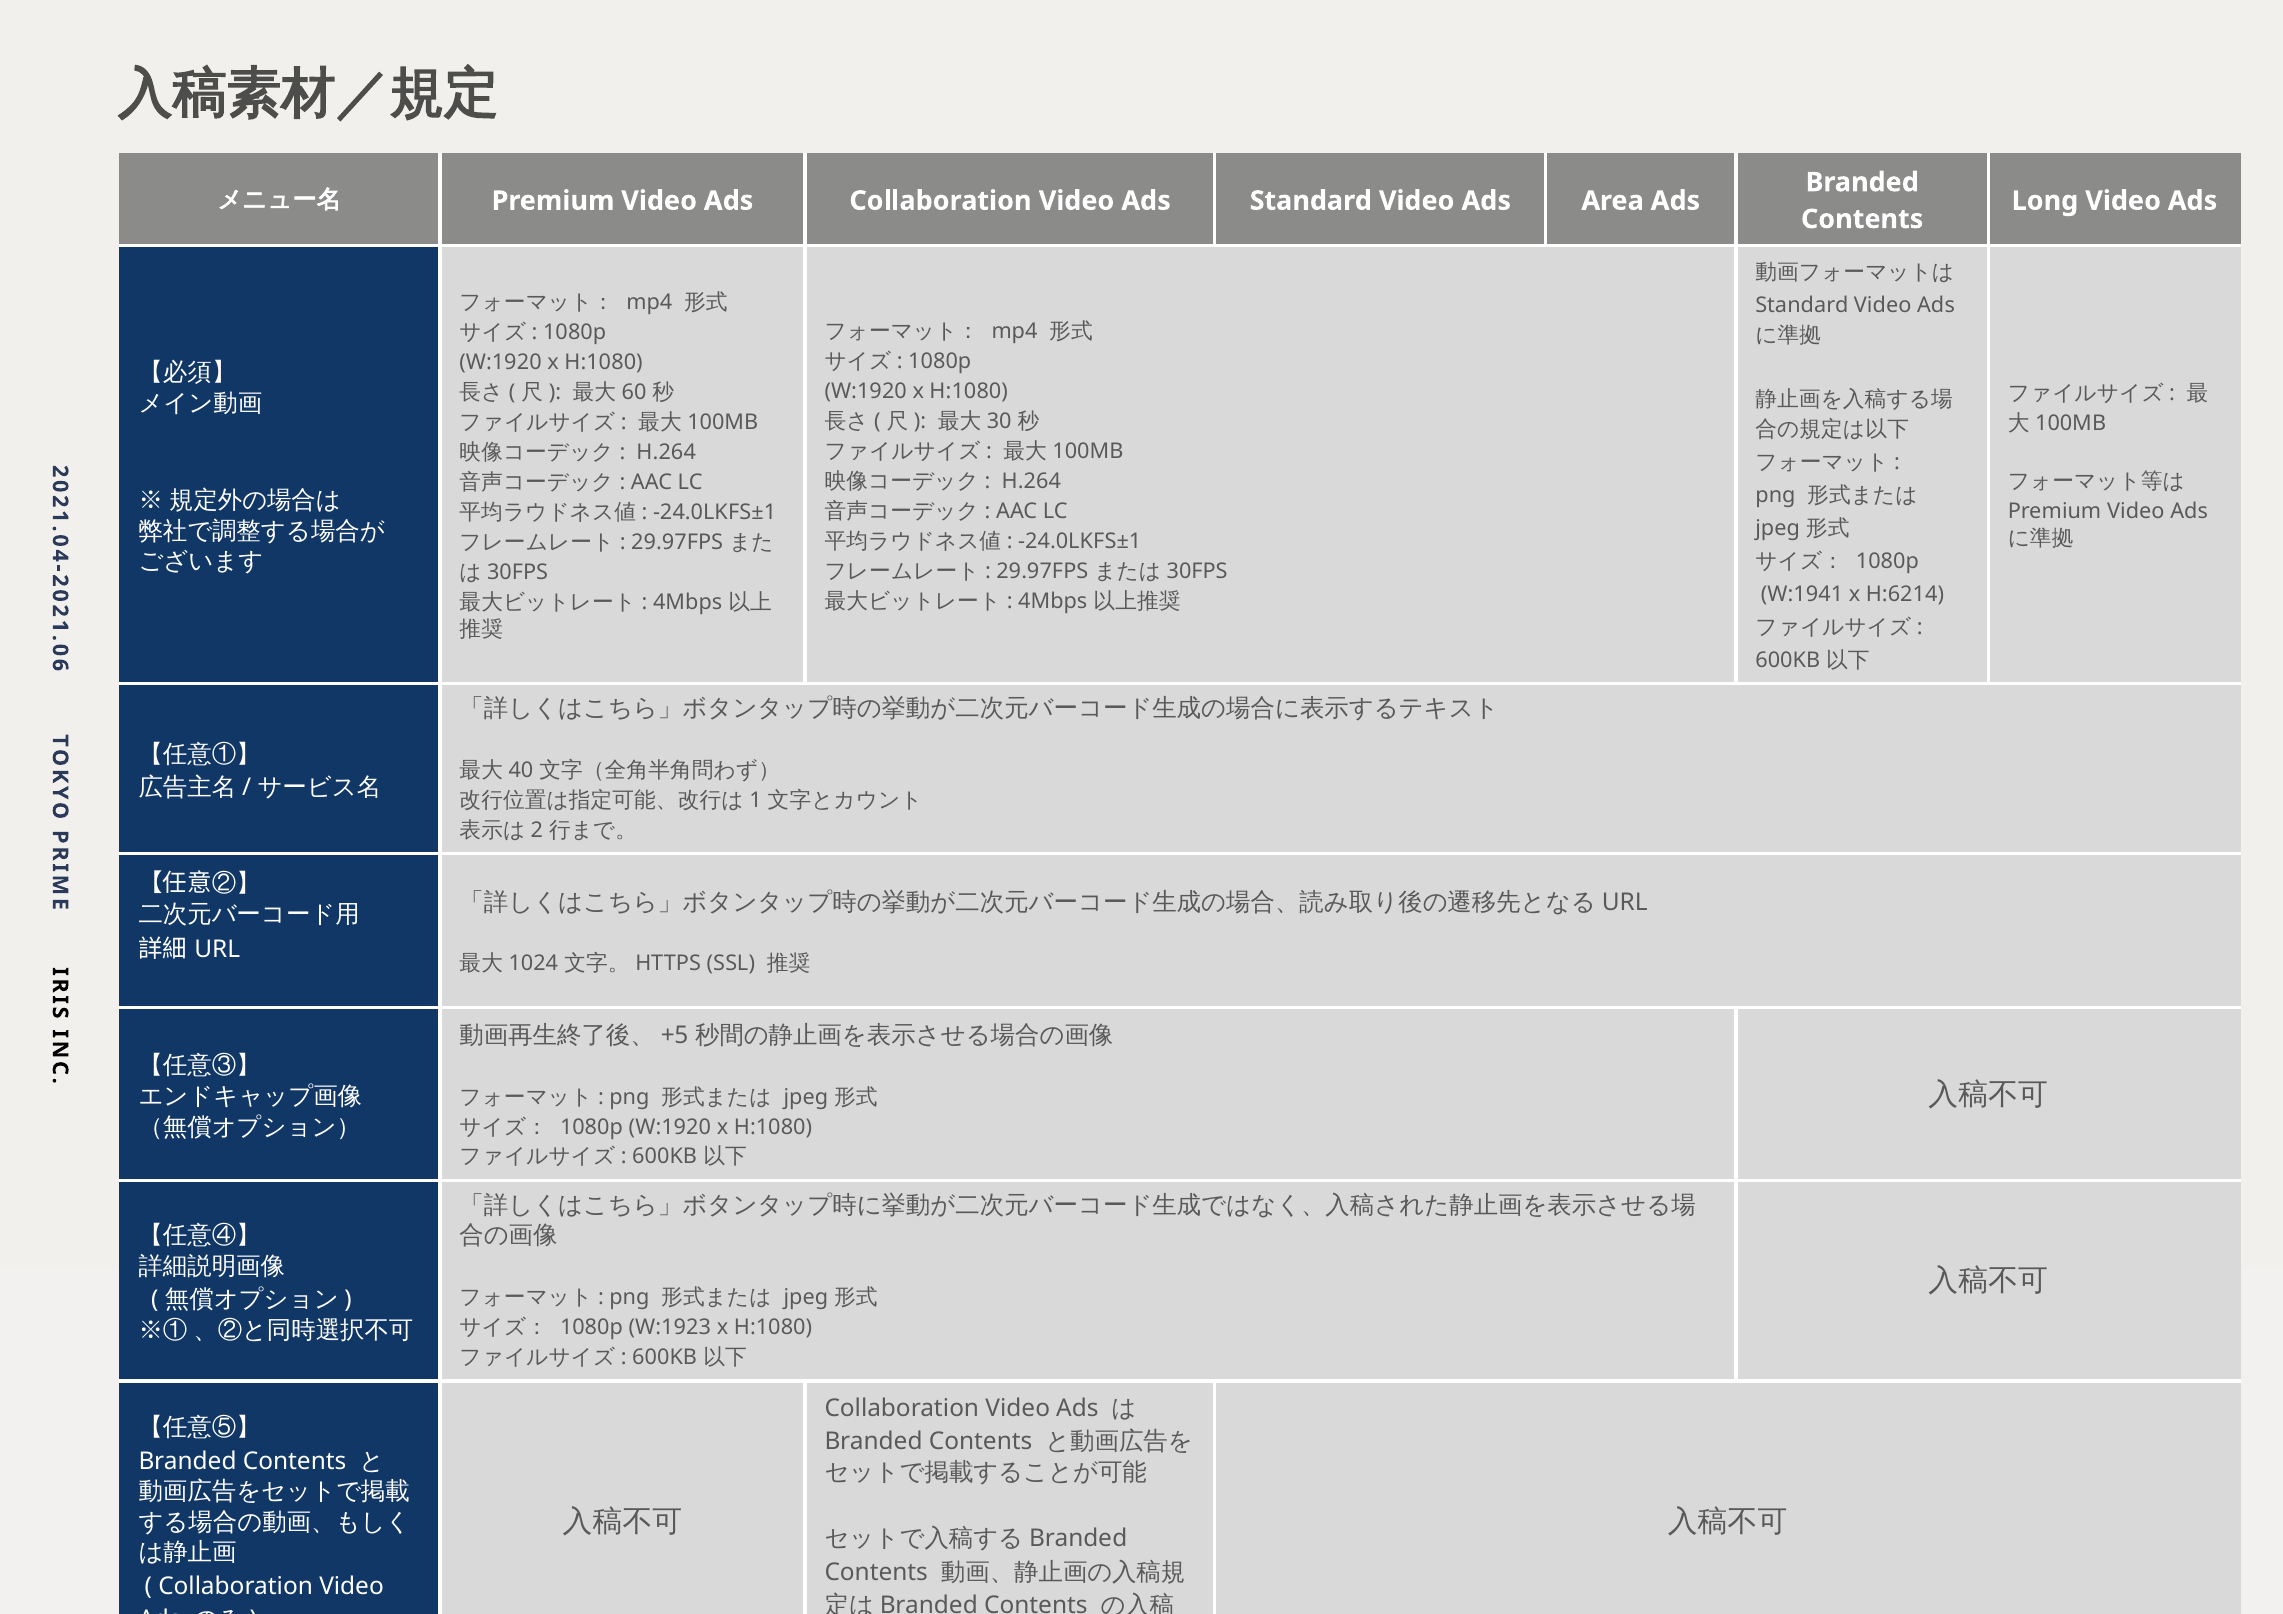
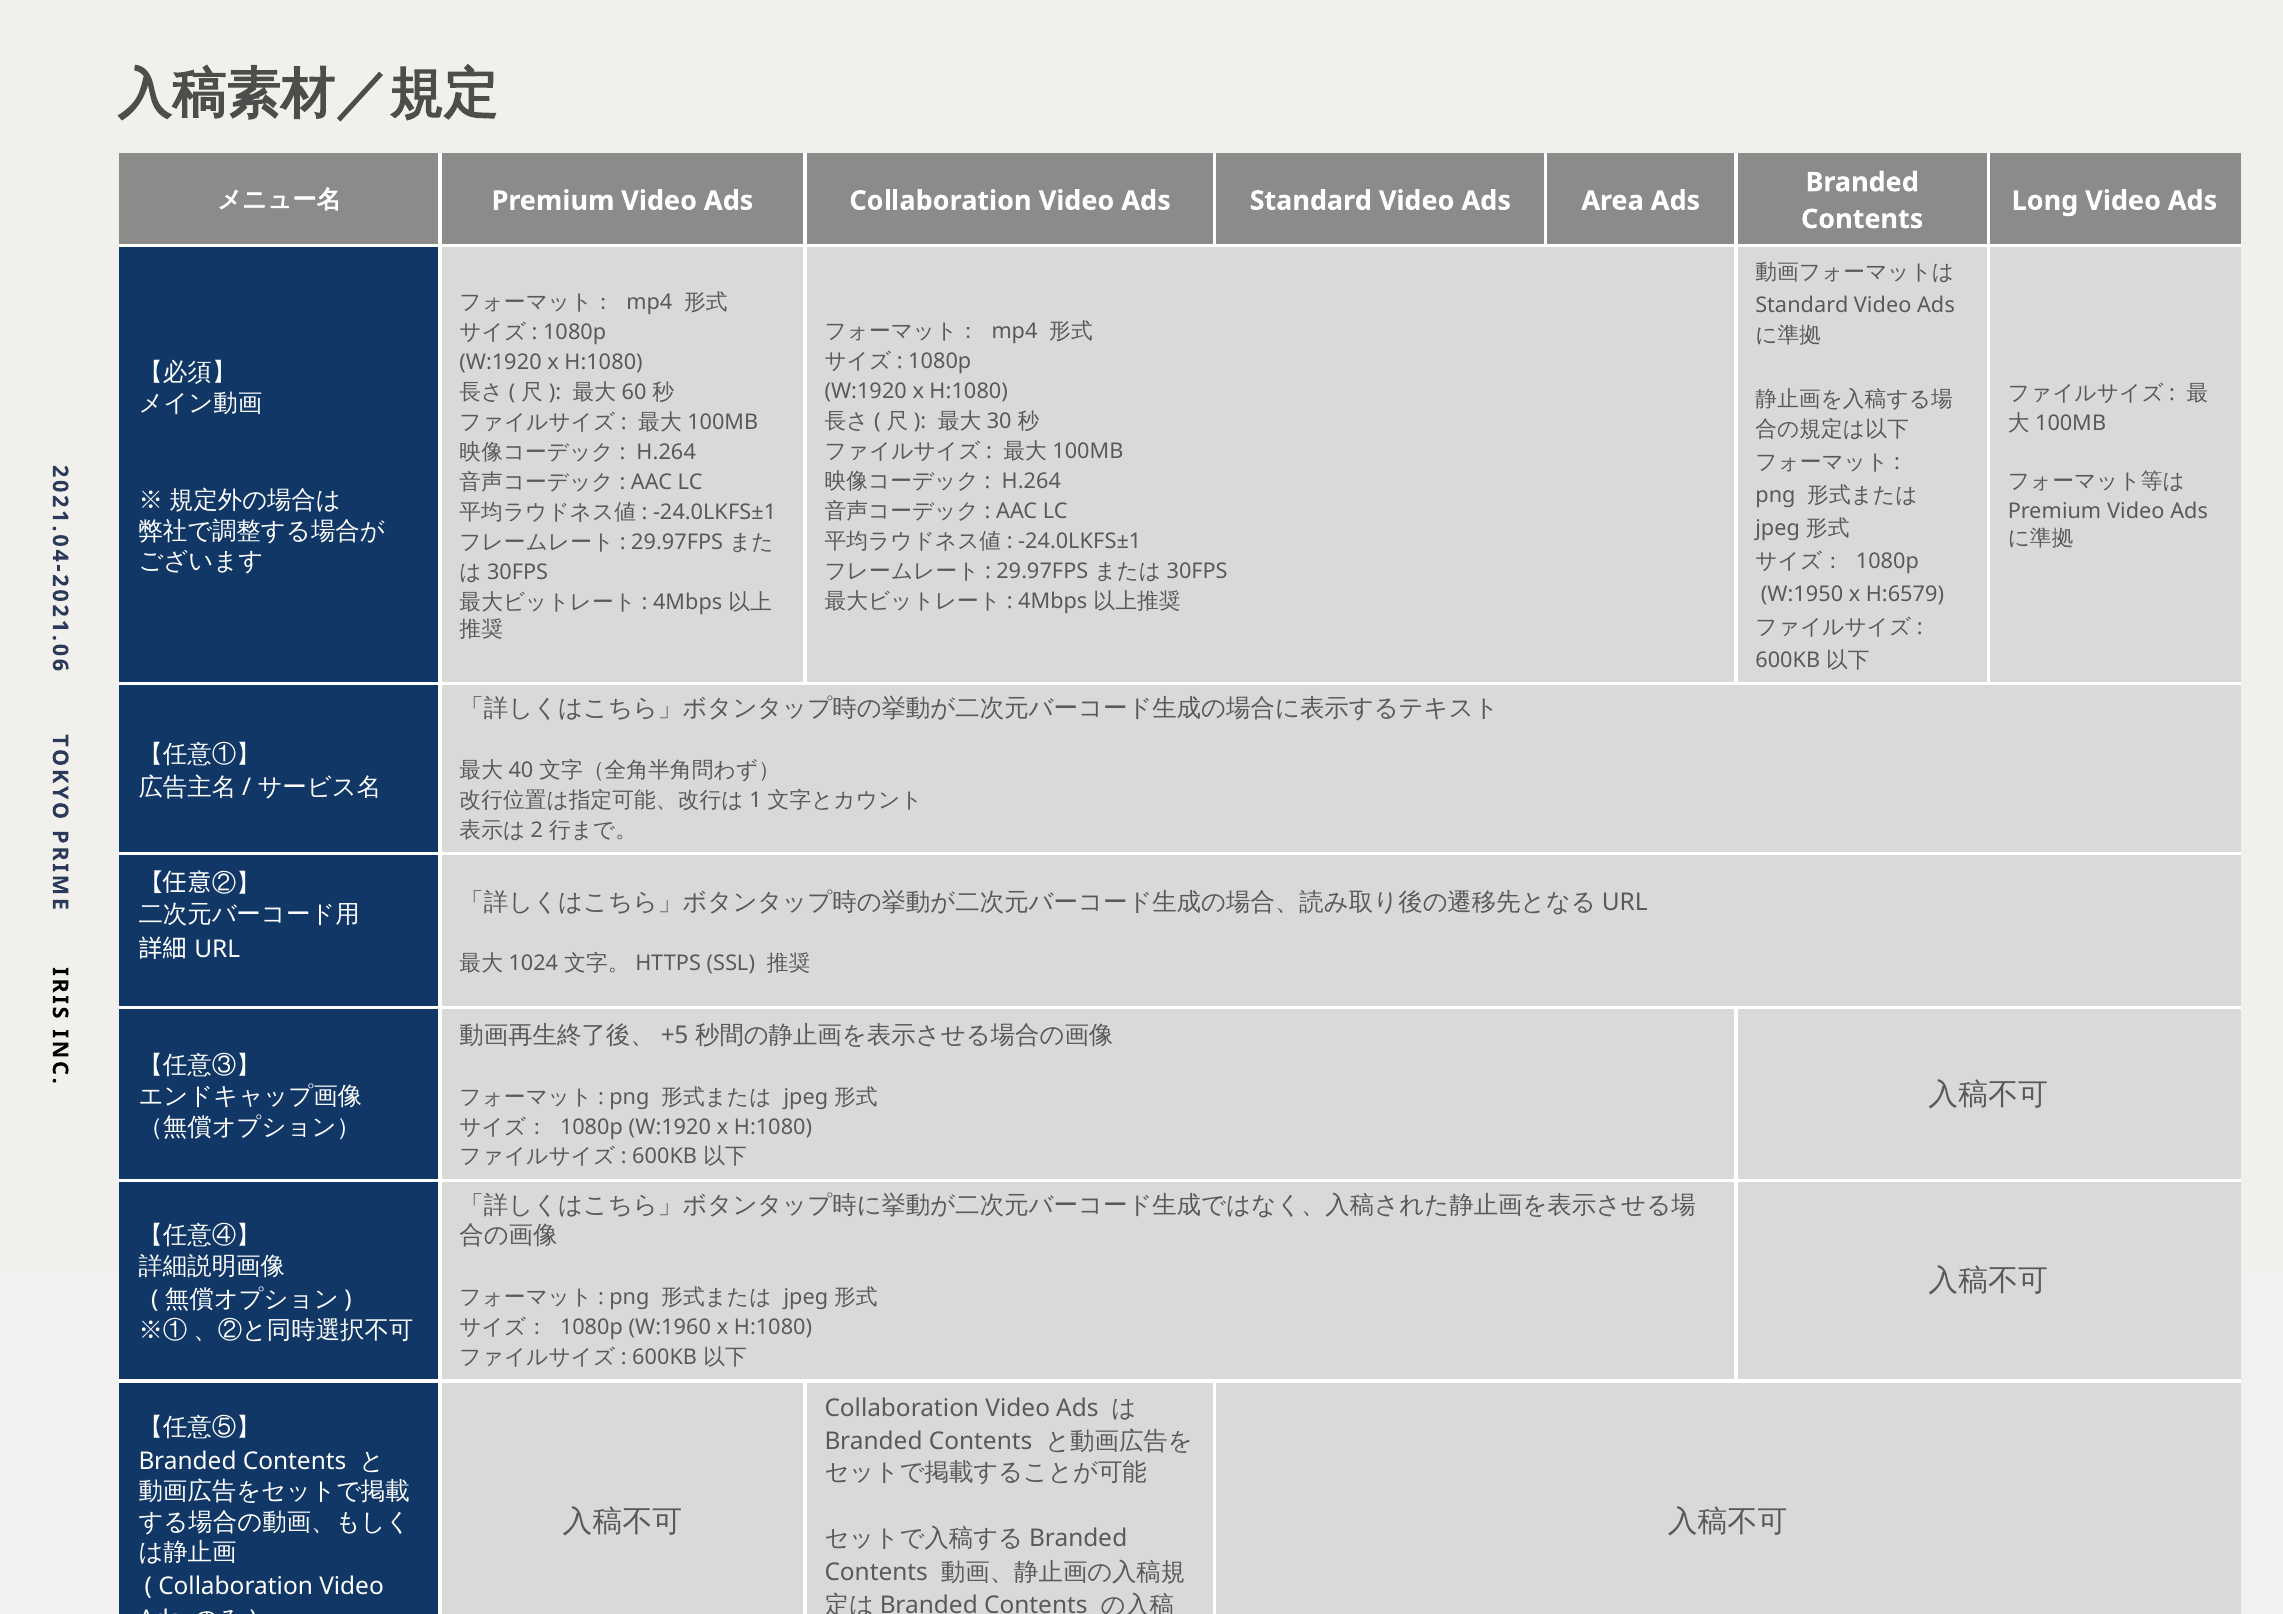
W:1941: W:1941 -> W:1950
H:6214: H:6214 -> H:6579
W:1923: W:1923 -> W:1960
